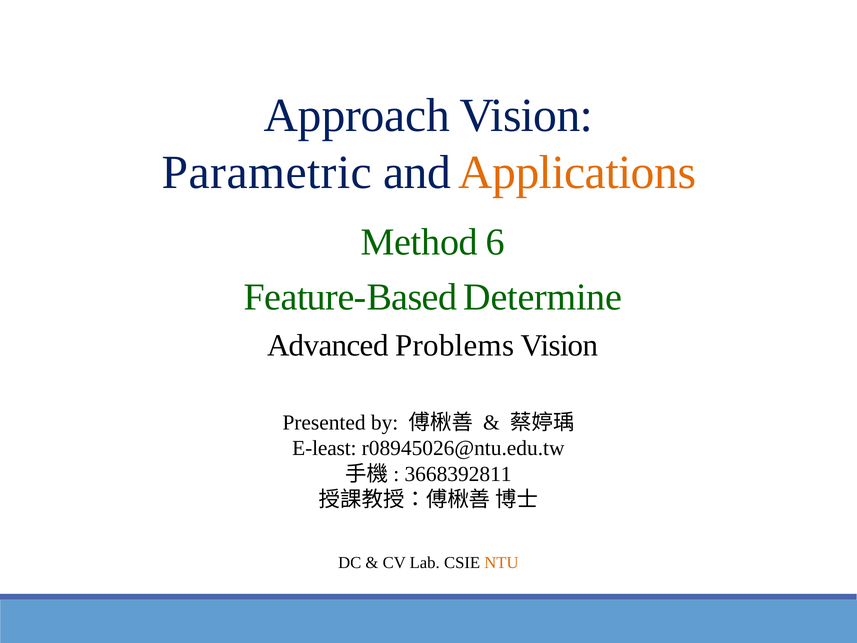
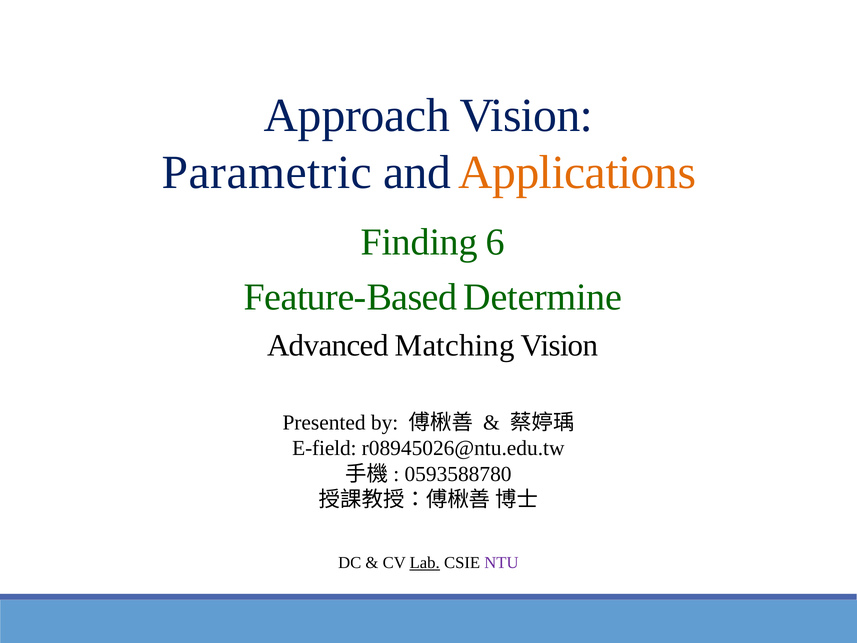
Method: Method -> Finding
Problems: Problems -> Matching
E-least: E-least -> E-field
3668392811: 3668392811 -> 0593588780
Lab underline: none -> present
NTU colour: orange -> purple
